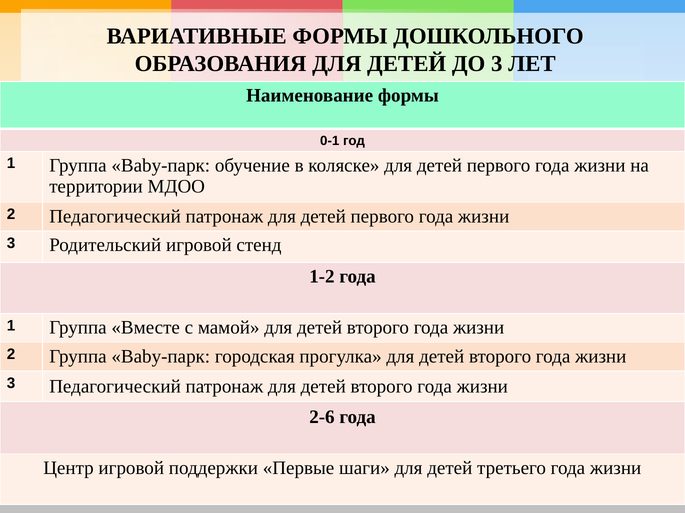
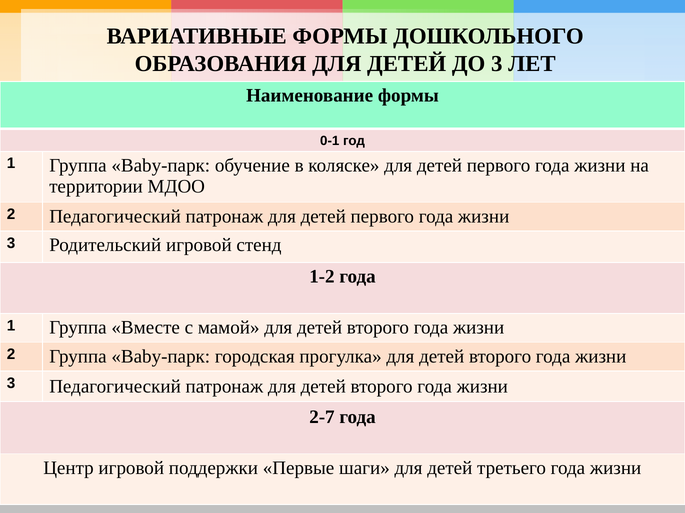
2-6: 2-6 -> 2-7
